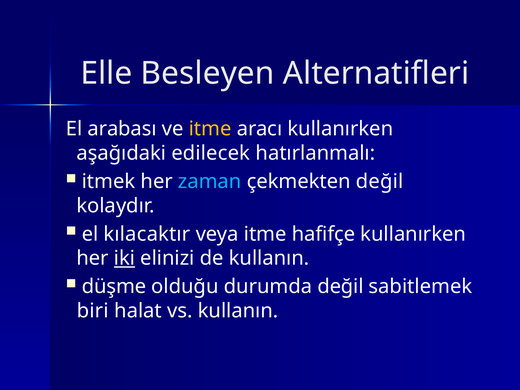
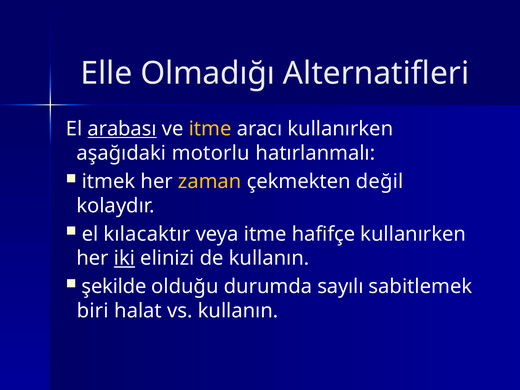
Besleyen: Besleyen -> Olmadığı
arabası underline: none -> present
edilecek: edilecek -> motorlu
zaman colour: light blue -> yellow
düşme: düşme -> şekilde
durumda değil: değil -> sayılı
